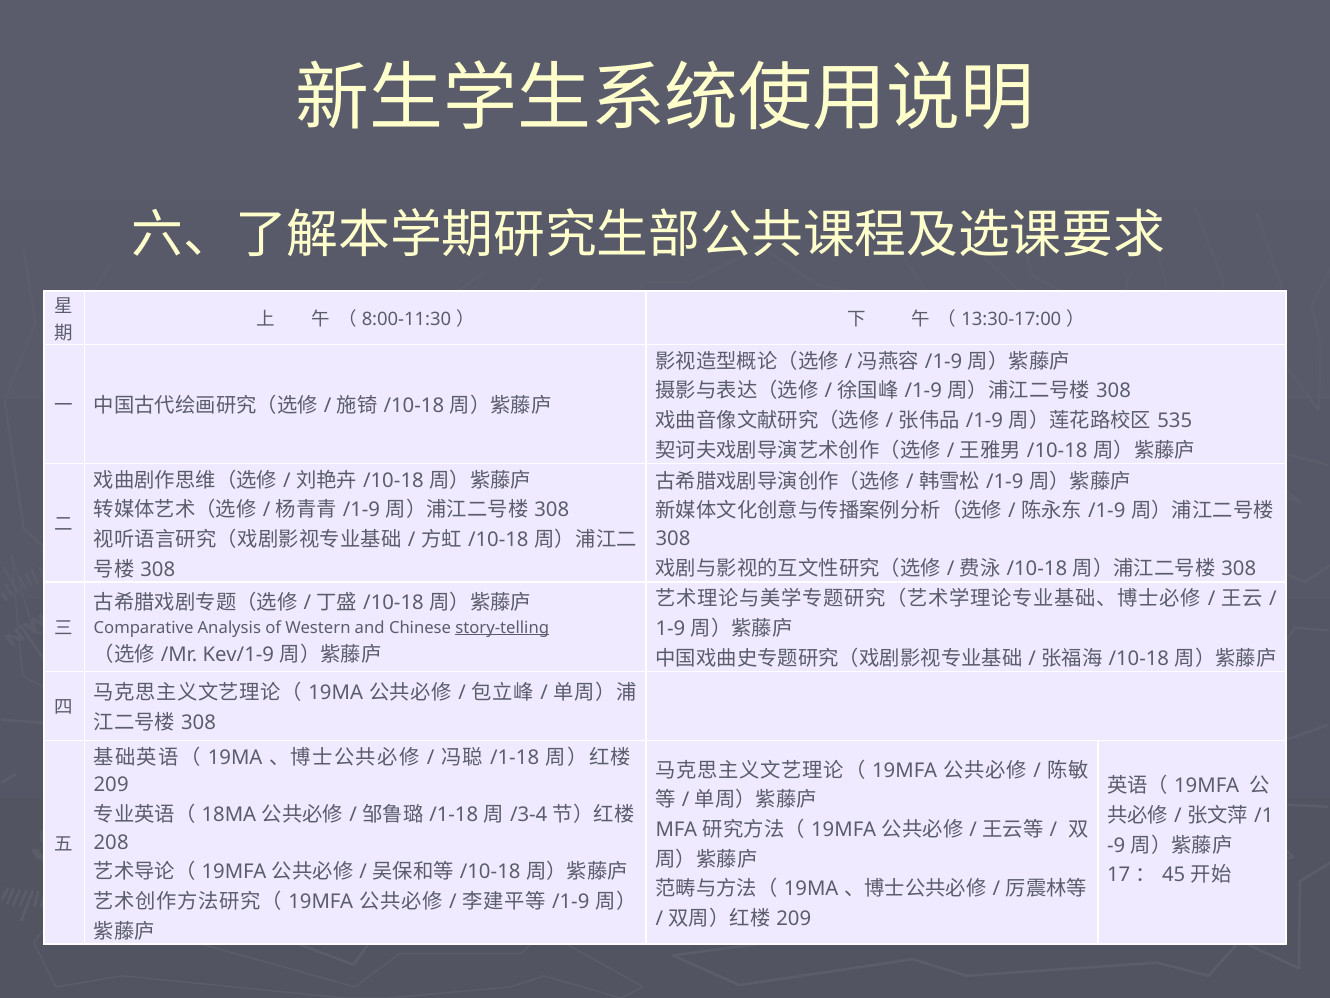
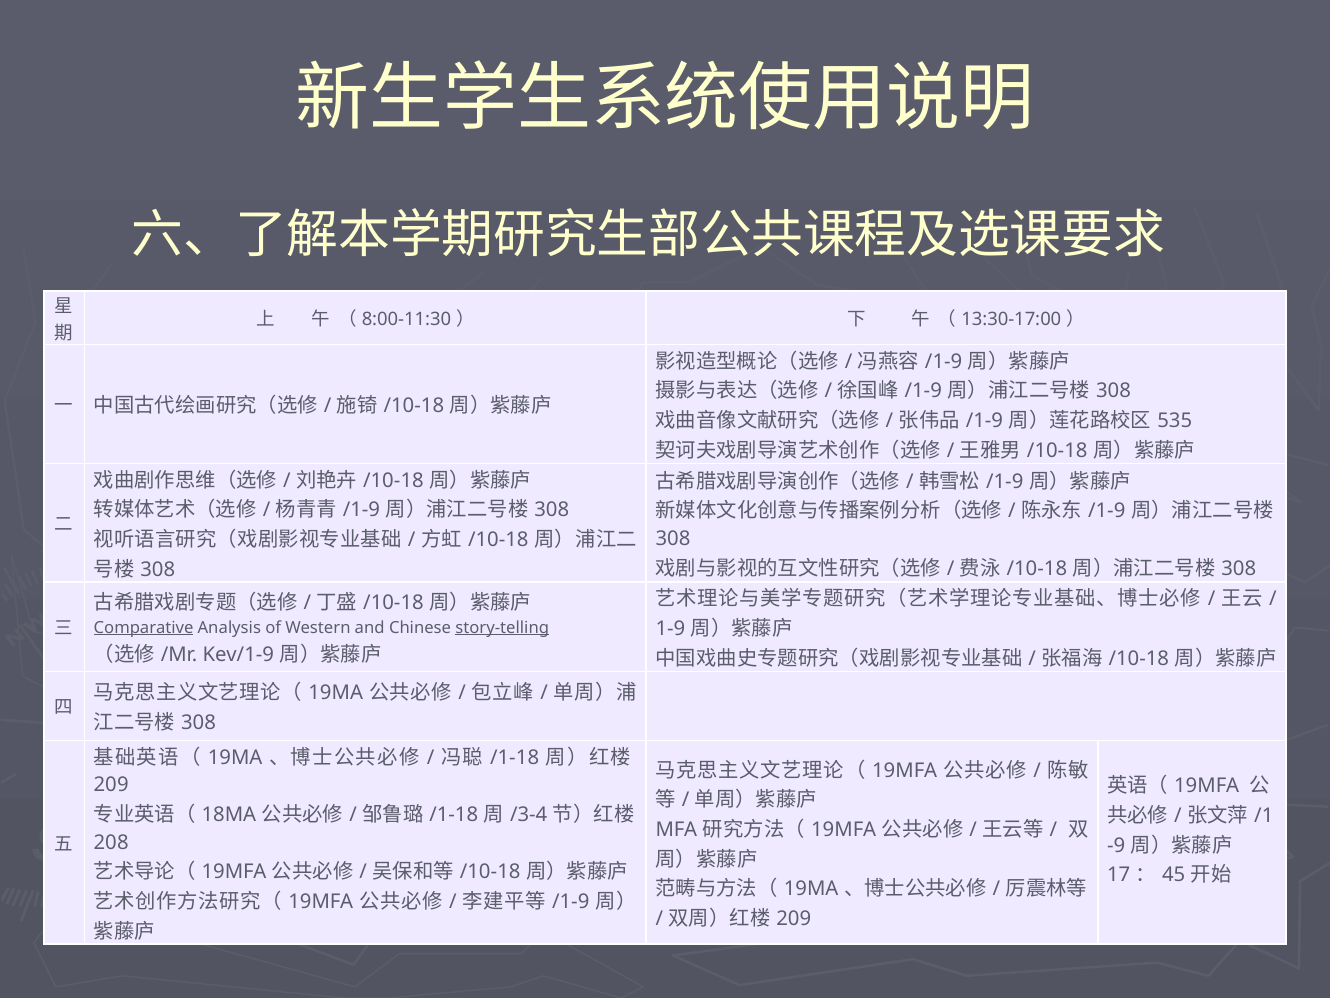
Comparative underline: none -> present
